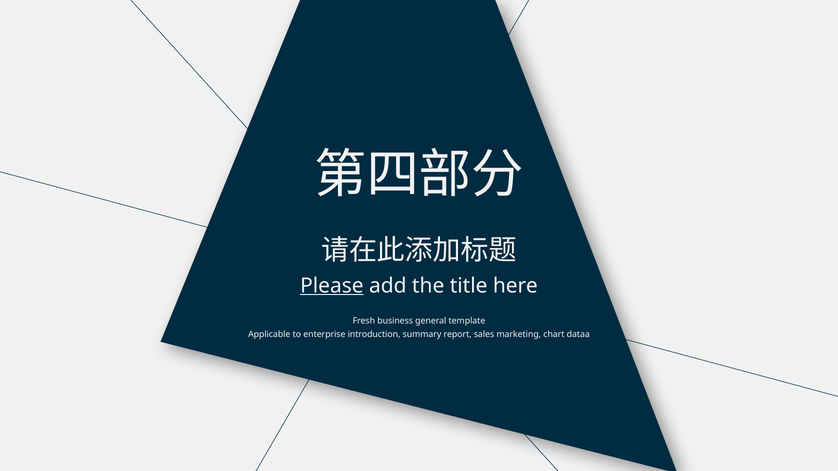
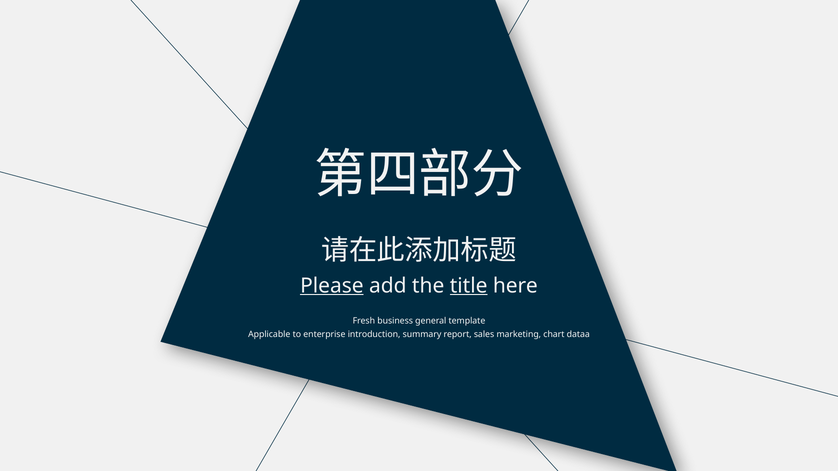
title underline: none -> present
